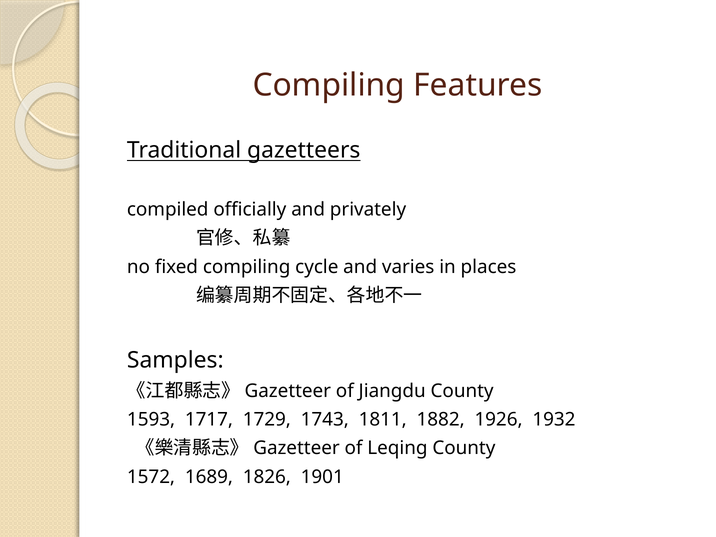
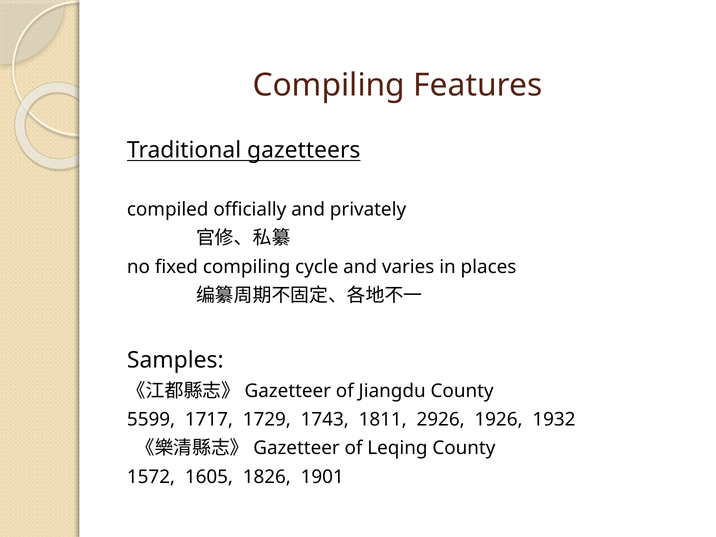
1593: 1593 -> 5599
1882: 1882 -> 2926
1689: 1689 -> 1605
